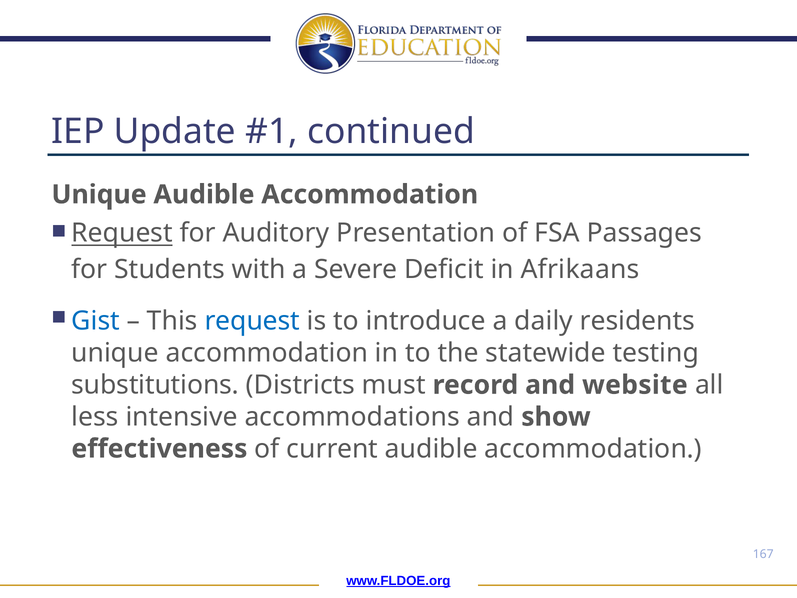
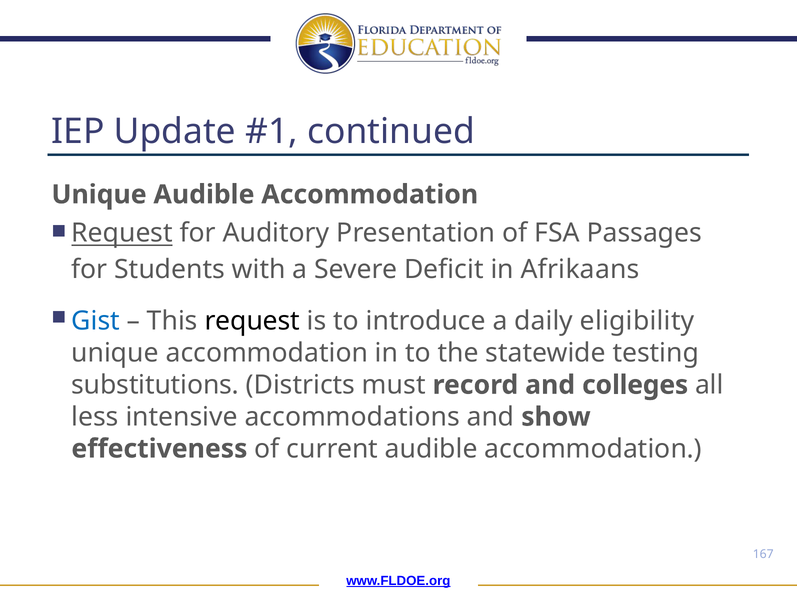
request colour: blue -> black
residents: residents -> eligibility
website: website -> colleges
